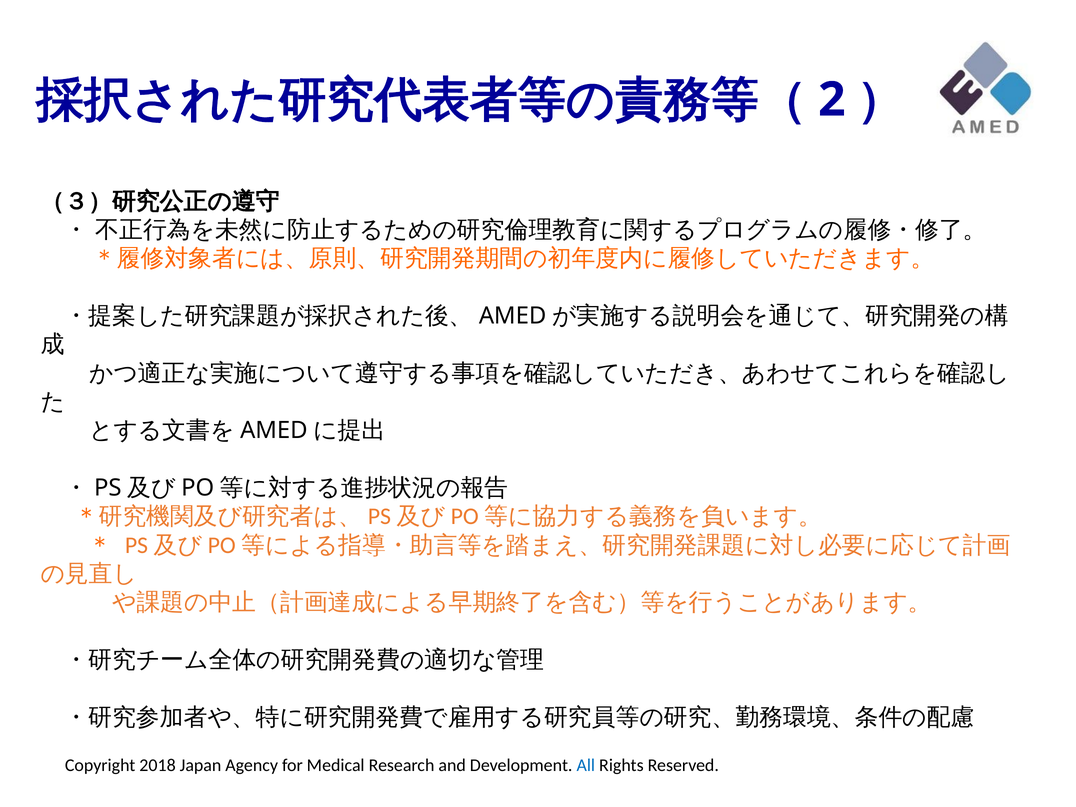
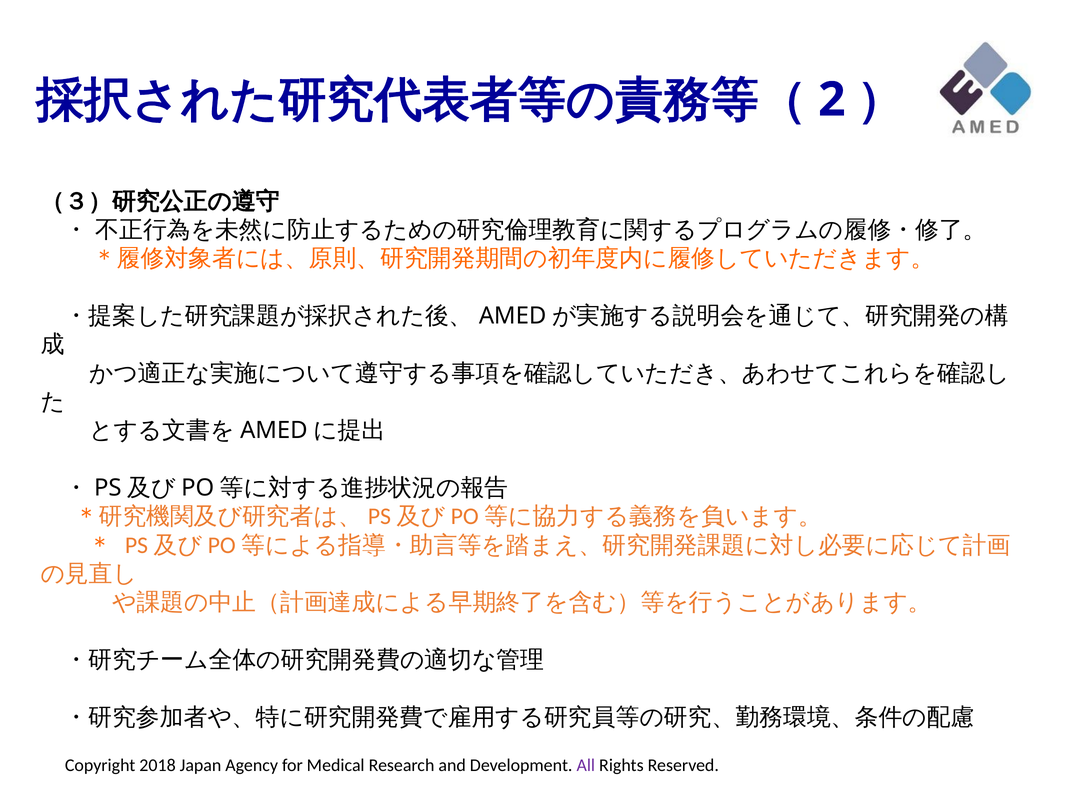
All at (586, 765) colour: blue -> purple
